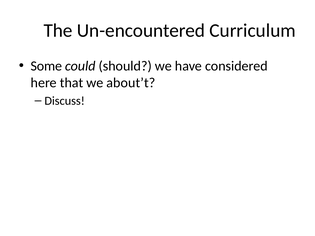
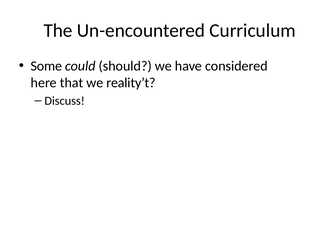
about’t: about’t -> reality’t
